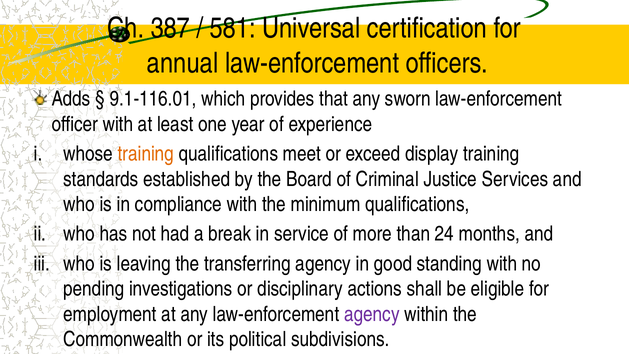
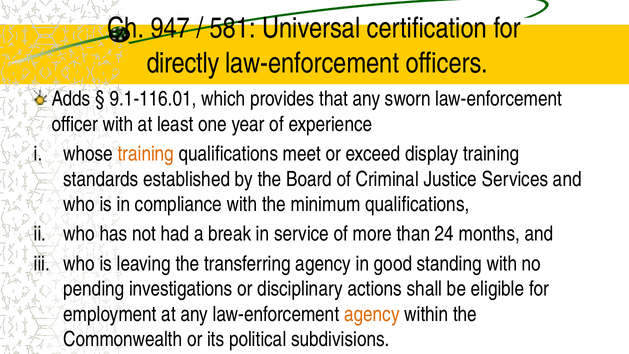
387: 387 -> 947
annual: annual -> directly
agency at (372, 314) colour: purple -> orange
